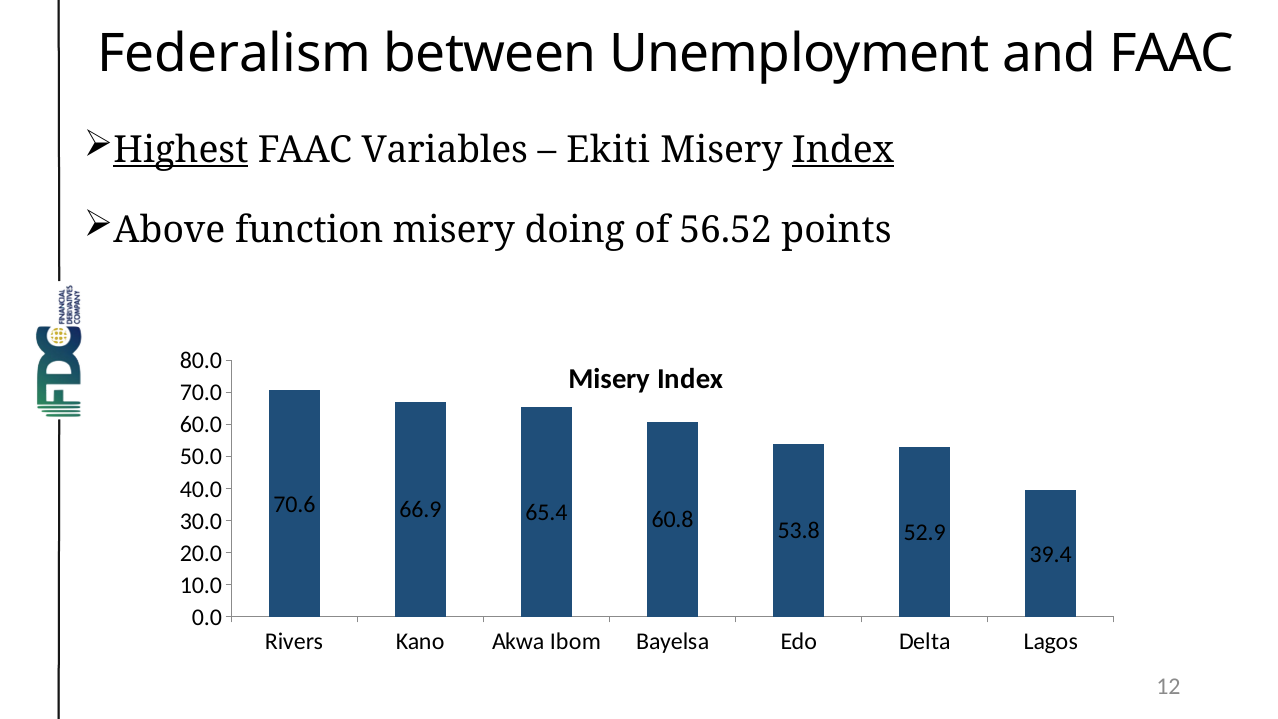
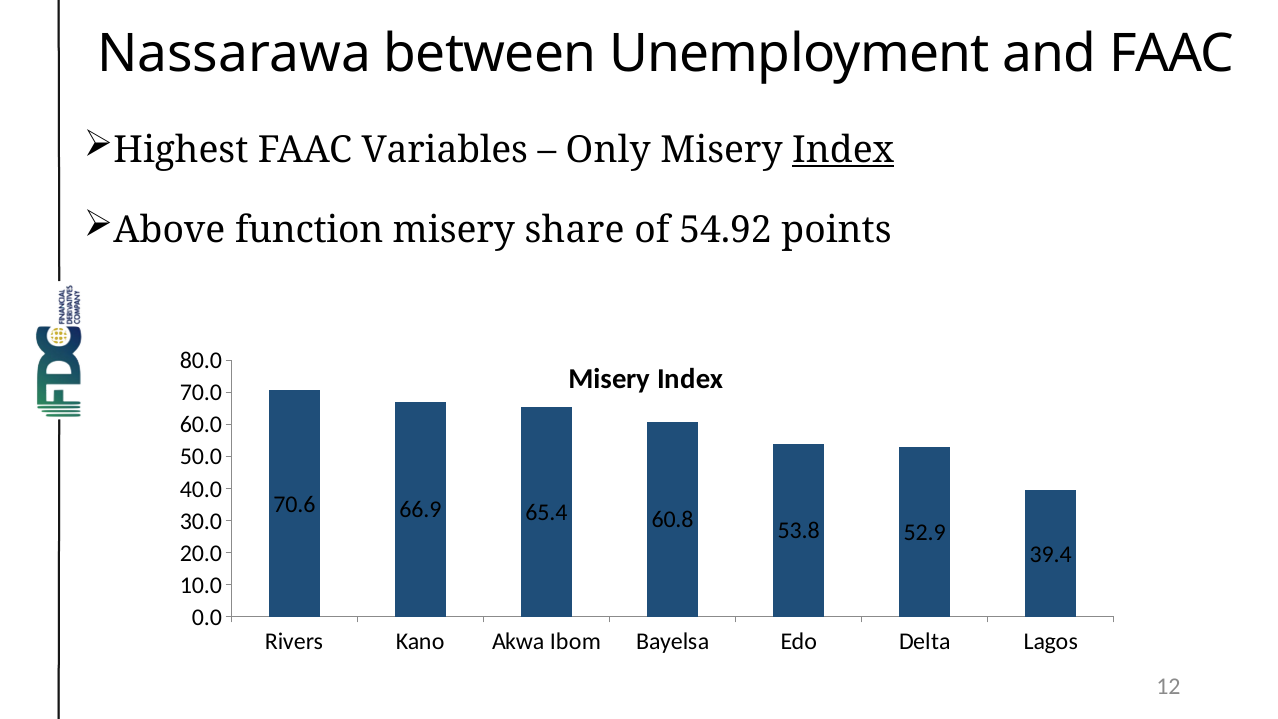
Federalism: Federalism -> Nassarawa
Highest underline: present -> none
Ekiti: Ekiti -> Only
doing: doing -> share
56.52: 56.52 -> 54.92
